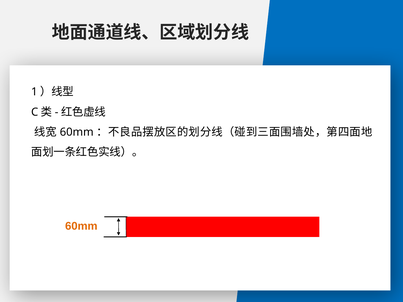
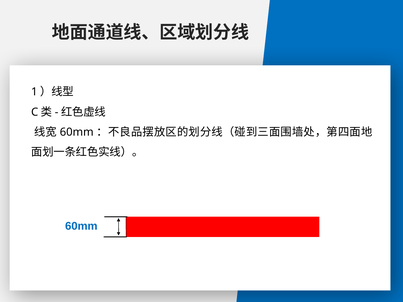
60mm at (81, 226) colour: orange -> blue
